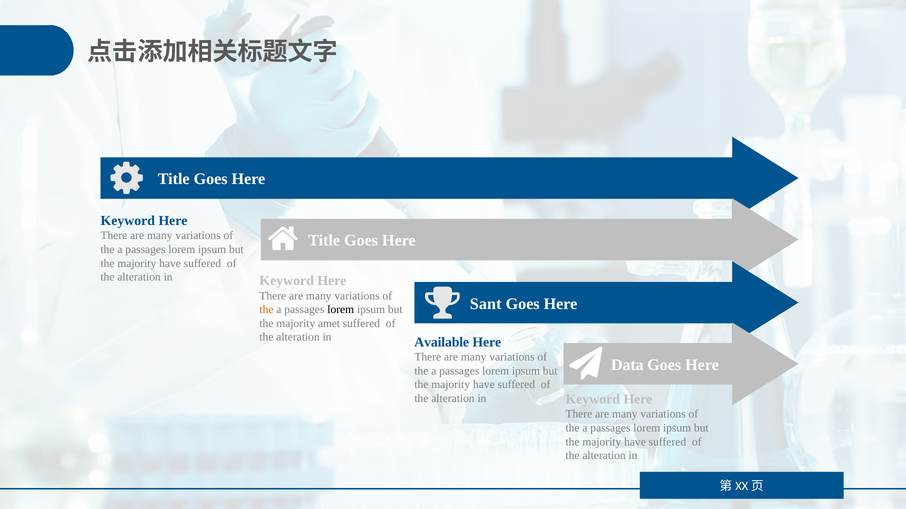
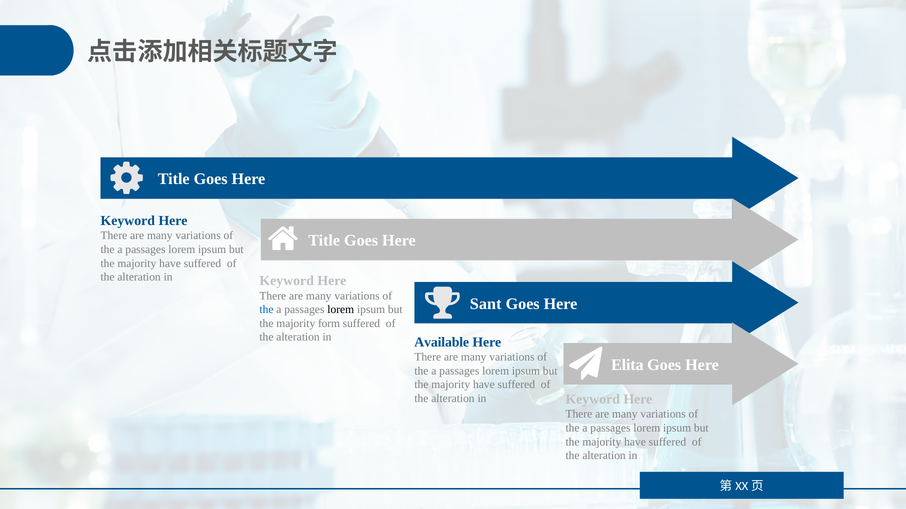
the at (266, 310) colour: orange -> blue
amet: amet -> form
Data: Data -> Elita
